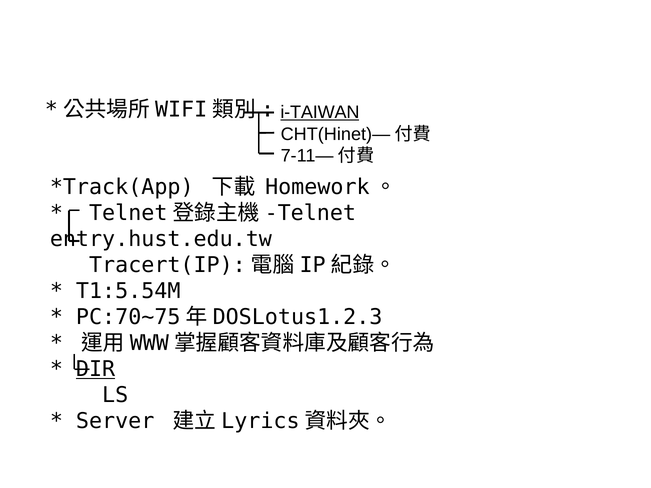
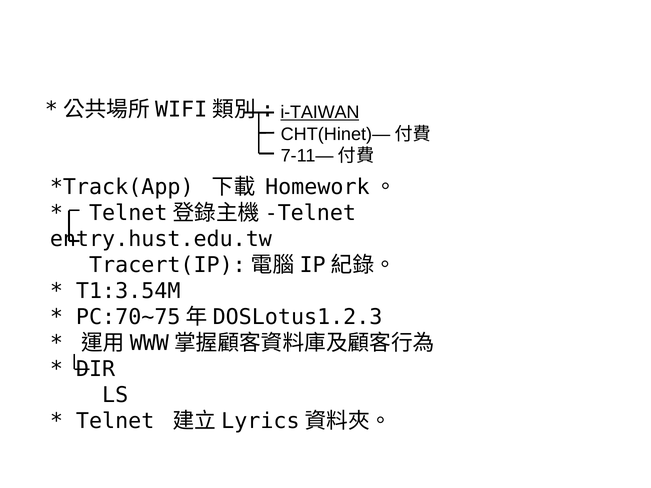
T1:5.54M: T1:5.54M -> T1:3.54M
DIR underline: present -> none
Server: Server -> Telnet
